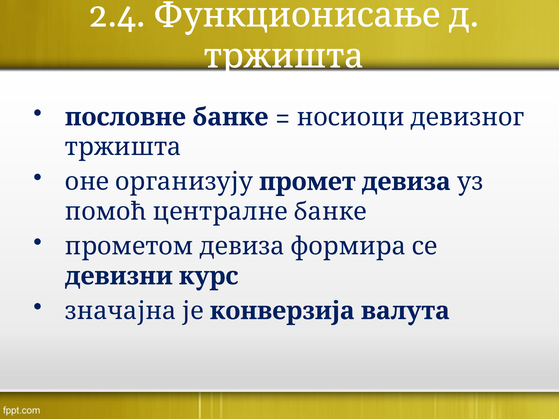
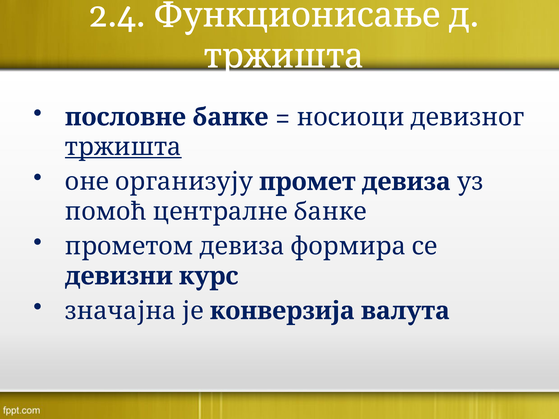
тржишта at (123, 147) underline: none -> present
